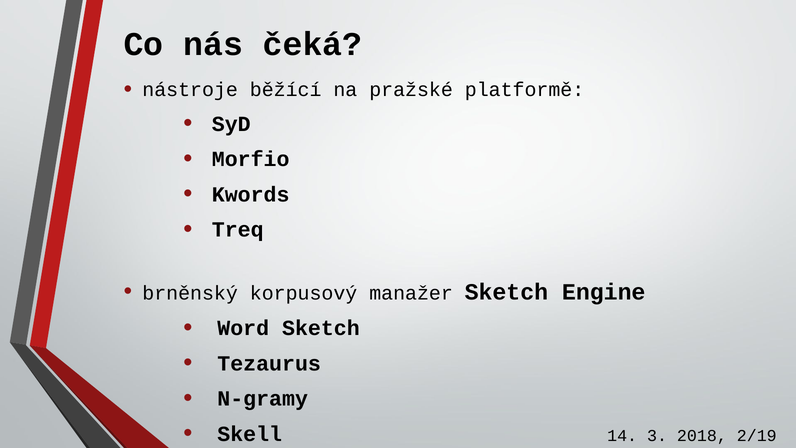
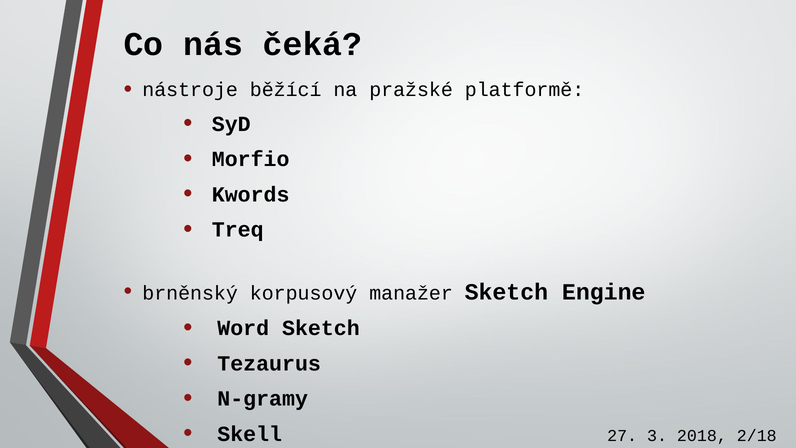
14: 14 -> 27
2/19: 2/19 -> 2/18
